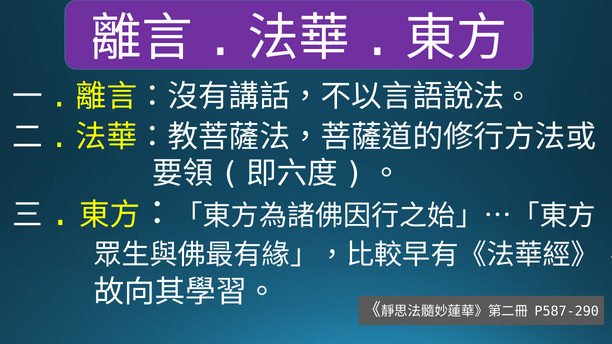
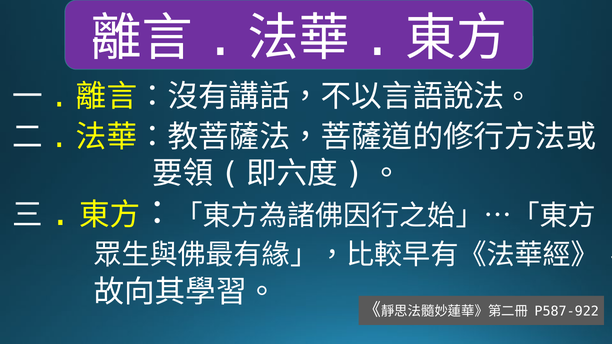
P587-290: P587-290 -> P587-922
